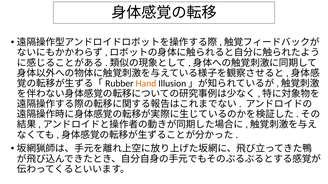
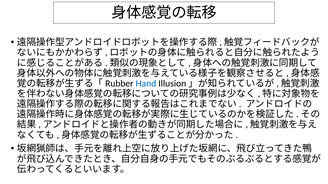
Hand colour: orange -> blue
